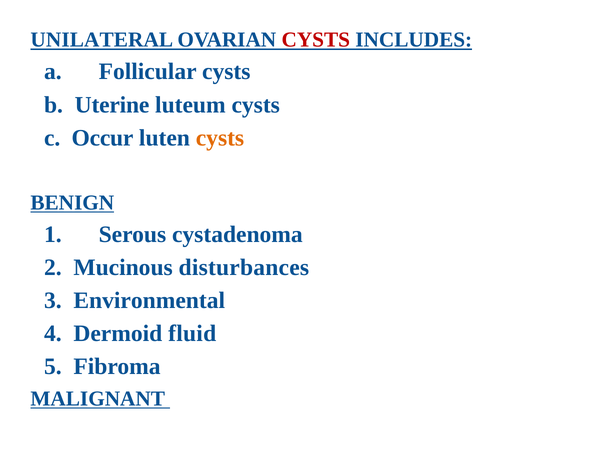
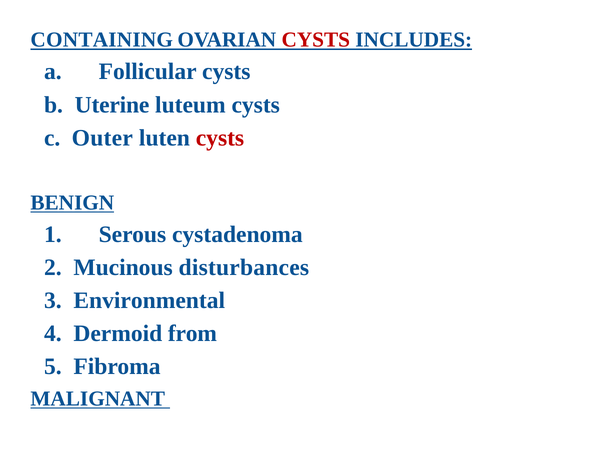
UNILATERAL: UNILATERAL -> CONTAINING
Occur: Occur -> Outer
cysts at (220, 138) colour: orange -> red
fluid: fluid -> from
